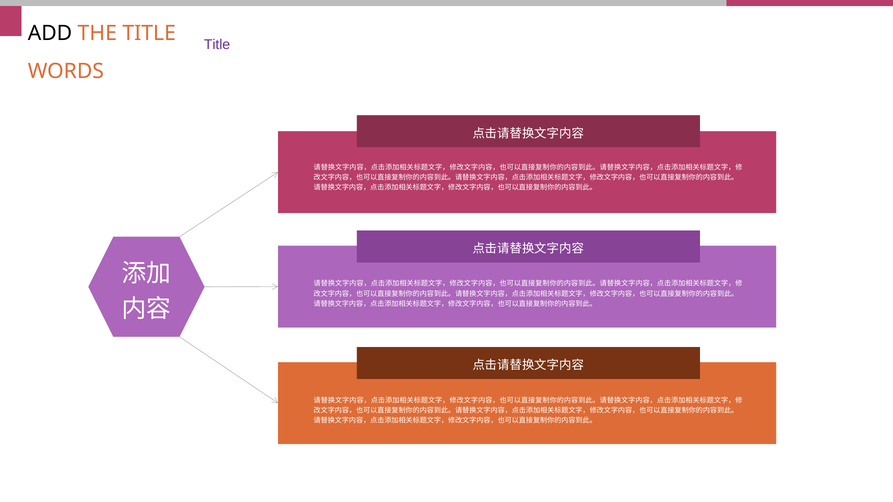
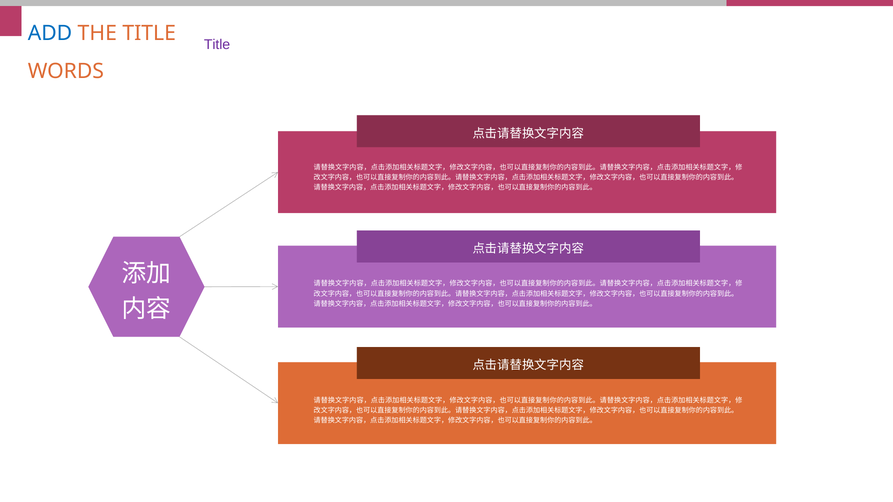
ADD at (50, 33) colour: black -> blue
